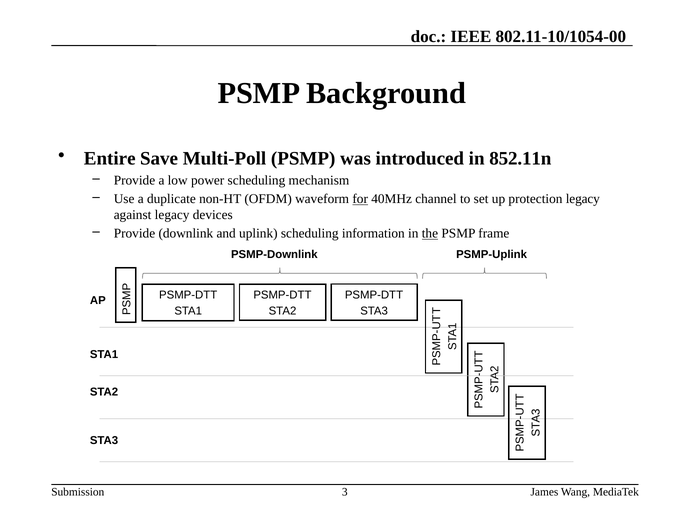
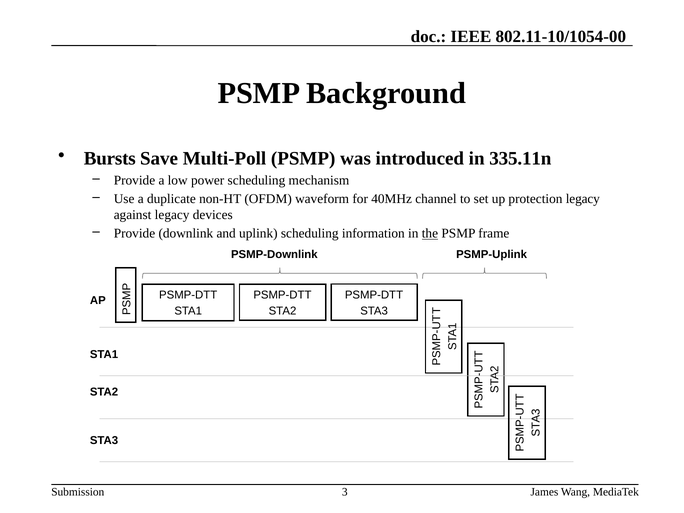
Entire: Entire -> Bursts
852.11n: 852.11n -> 335.11n
for underline: present -> none
